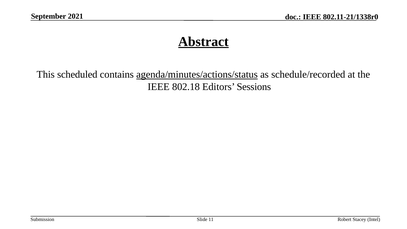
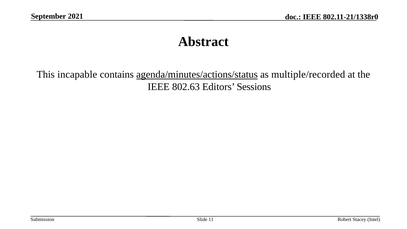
Abstract underline: present -> none
scheduled: scheduled -> incapable
schedule/recorded: schedule/recorded -> multiple/recorded
802.18: 802.18 -> 802.63
